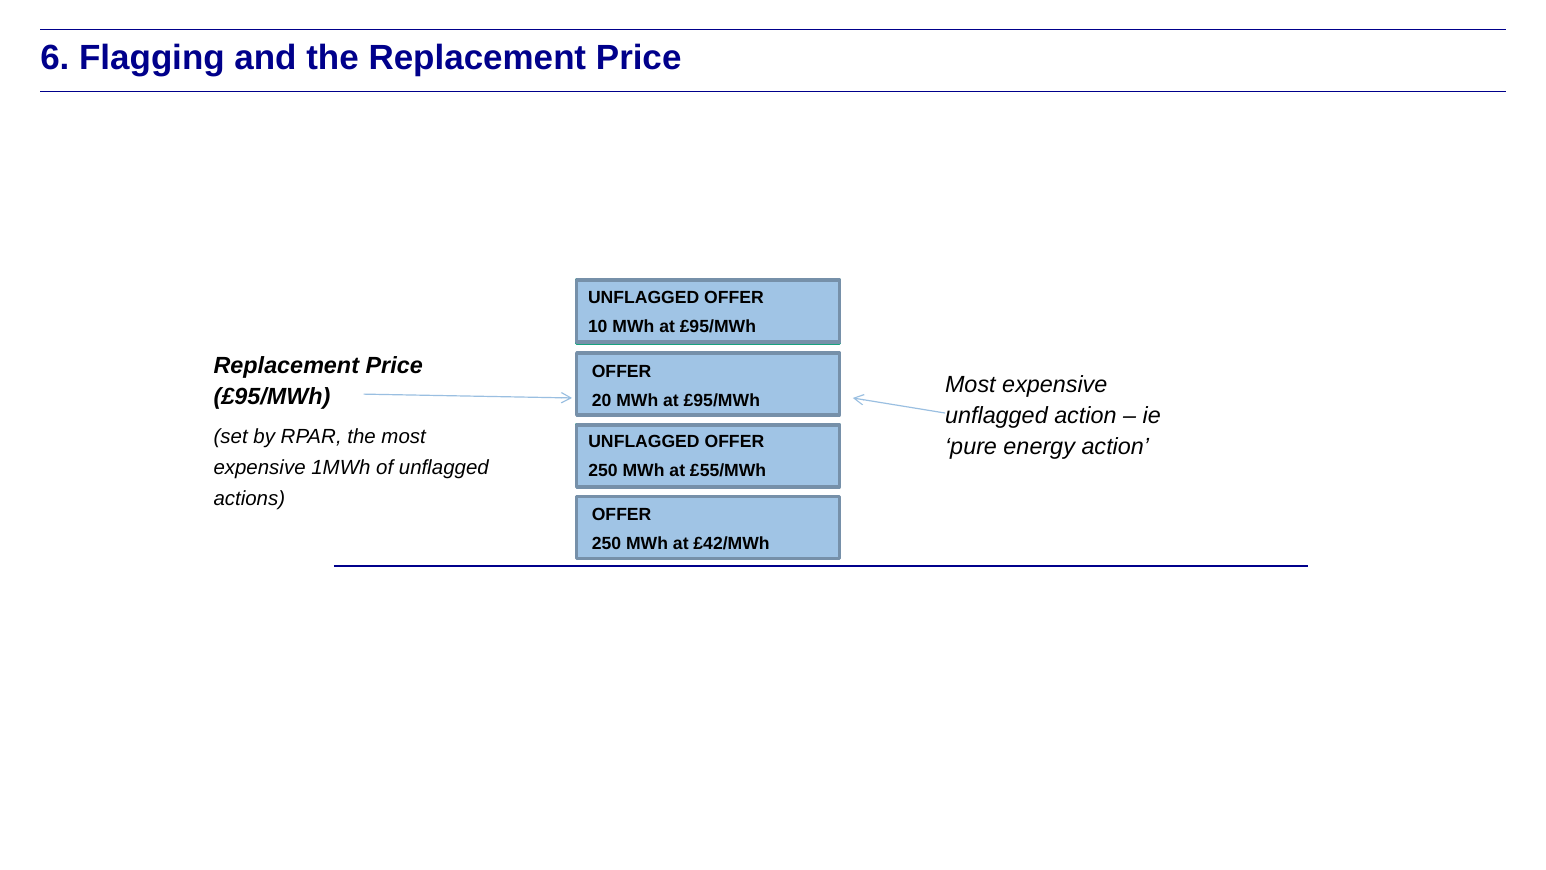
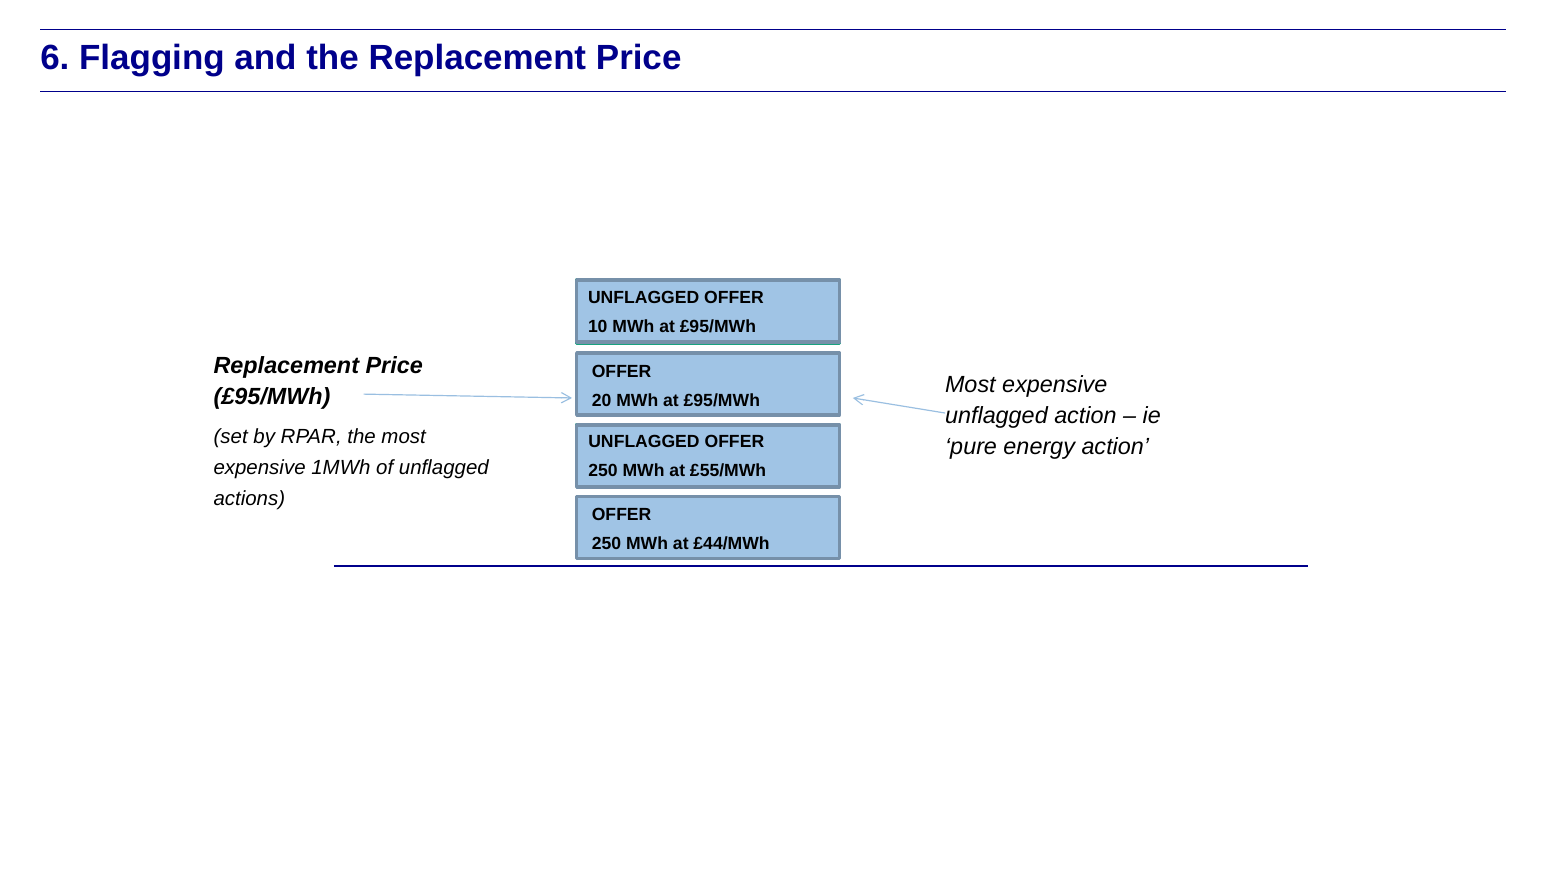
£42/MWh: £42/MWh -> £44/MWh
